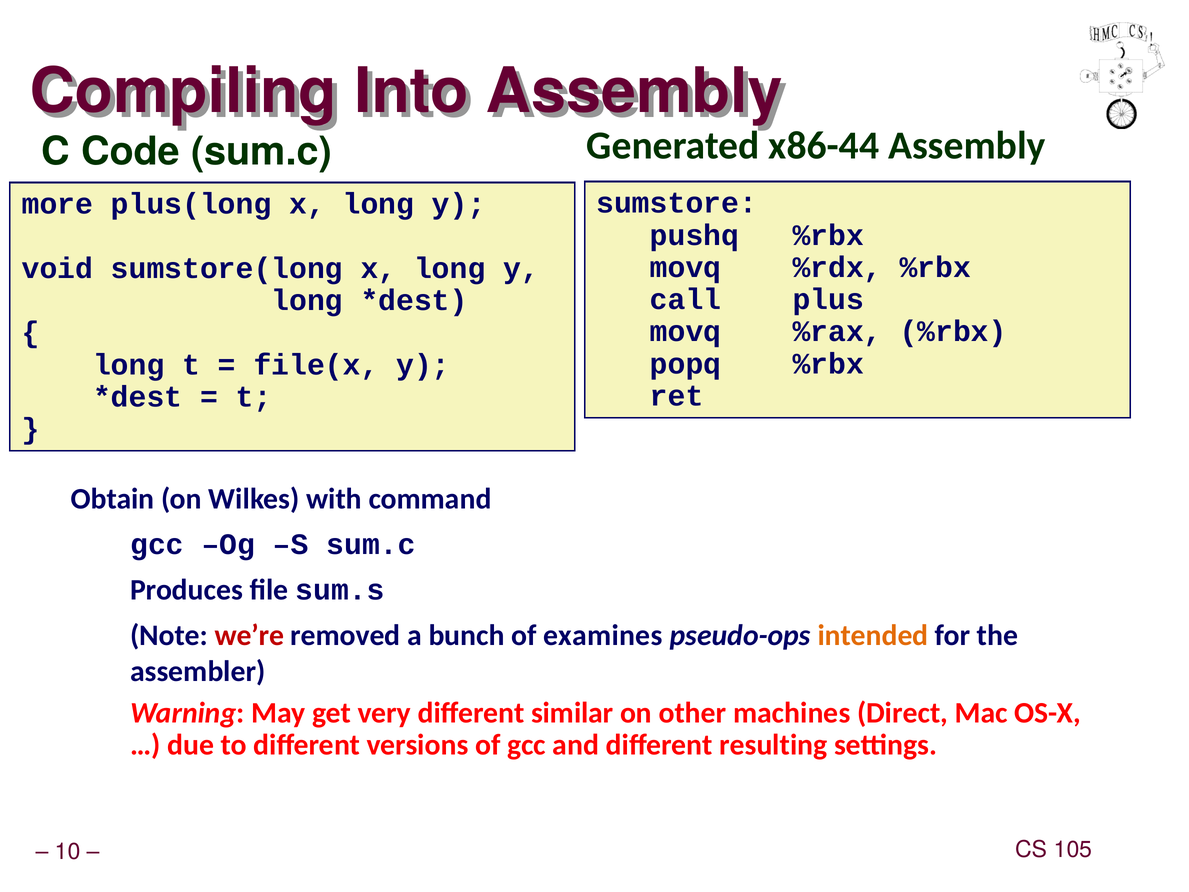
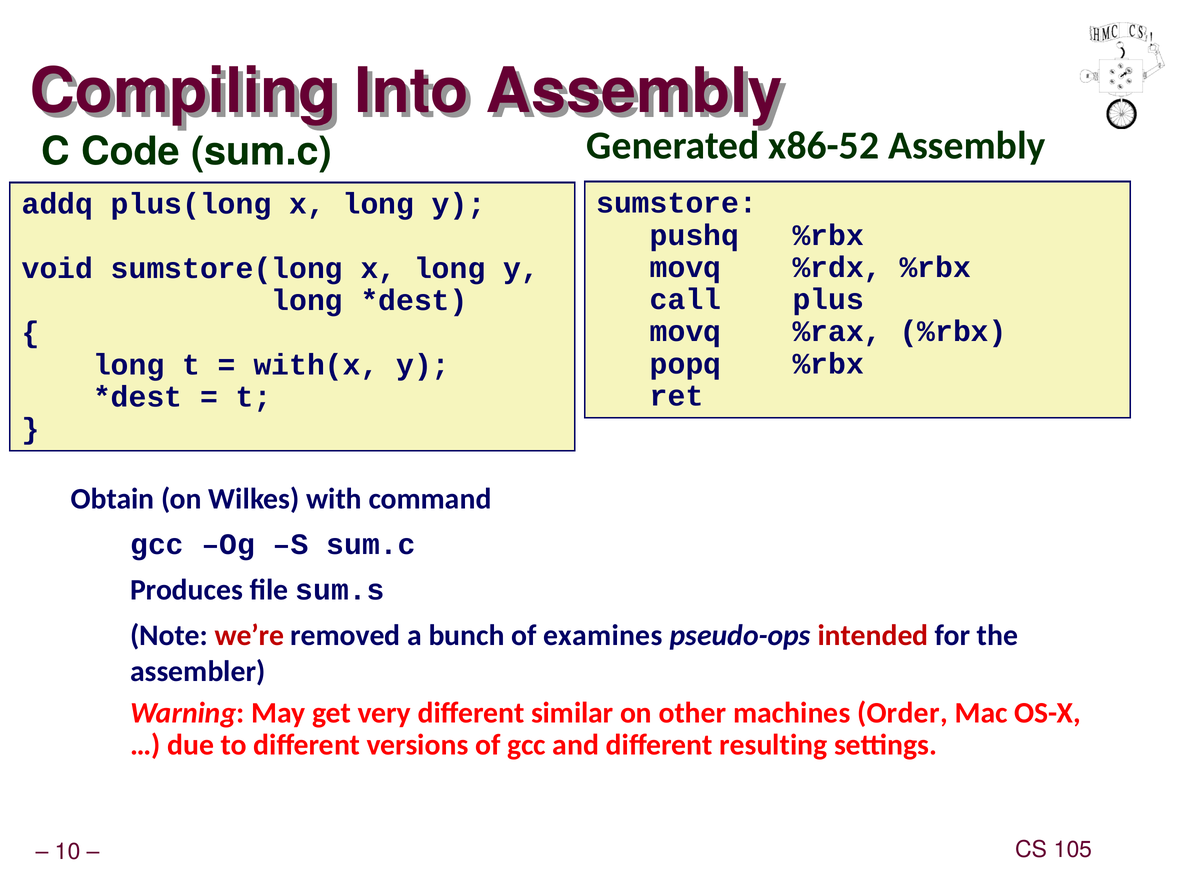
x86-44: x86-44 -> x86-52
more: more -> addq
file(x: file(x -> with(x
intended colour: orange -> red
Direct: Direct -> Order
